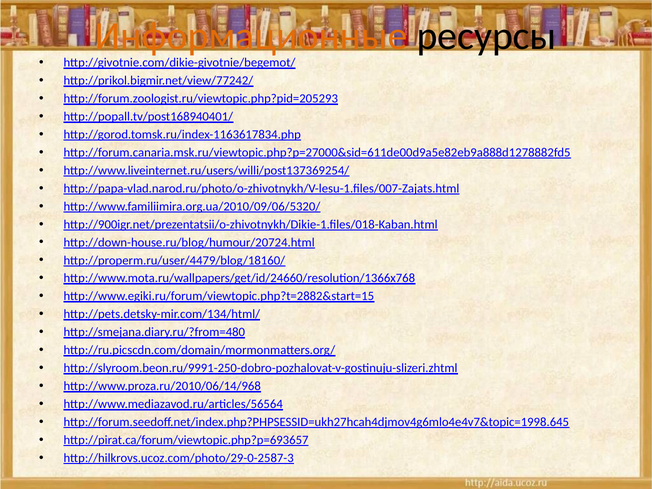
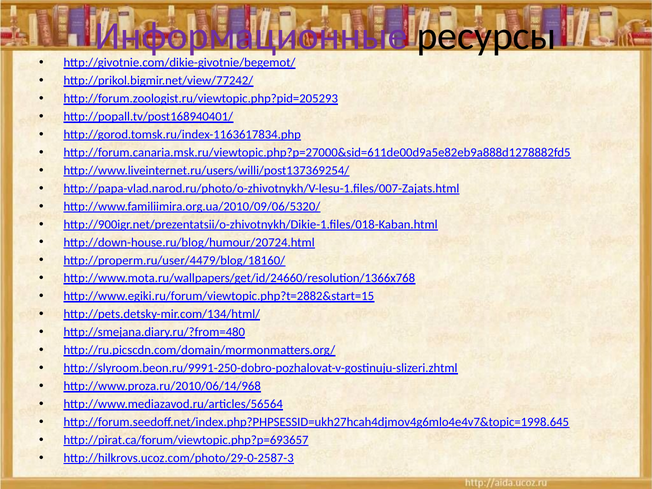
Информационные colour: orange -> purple
